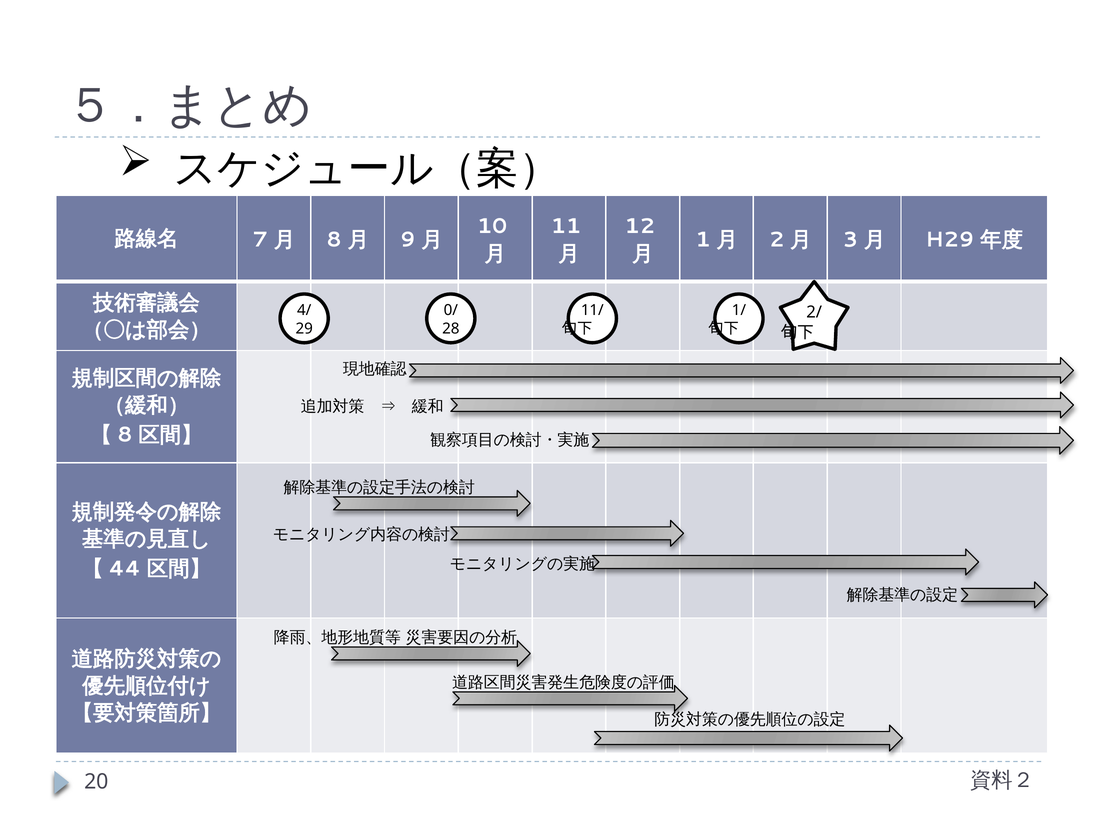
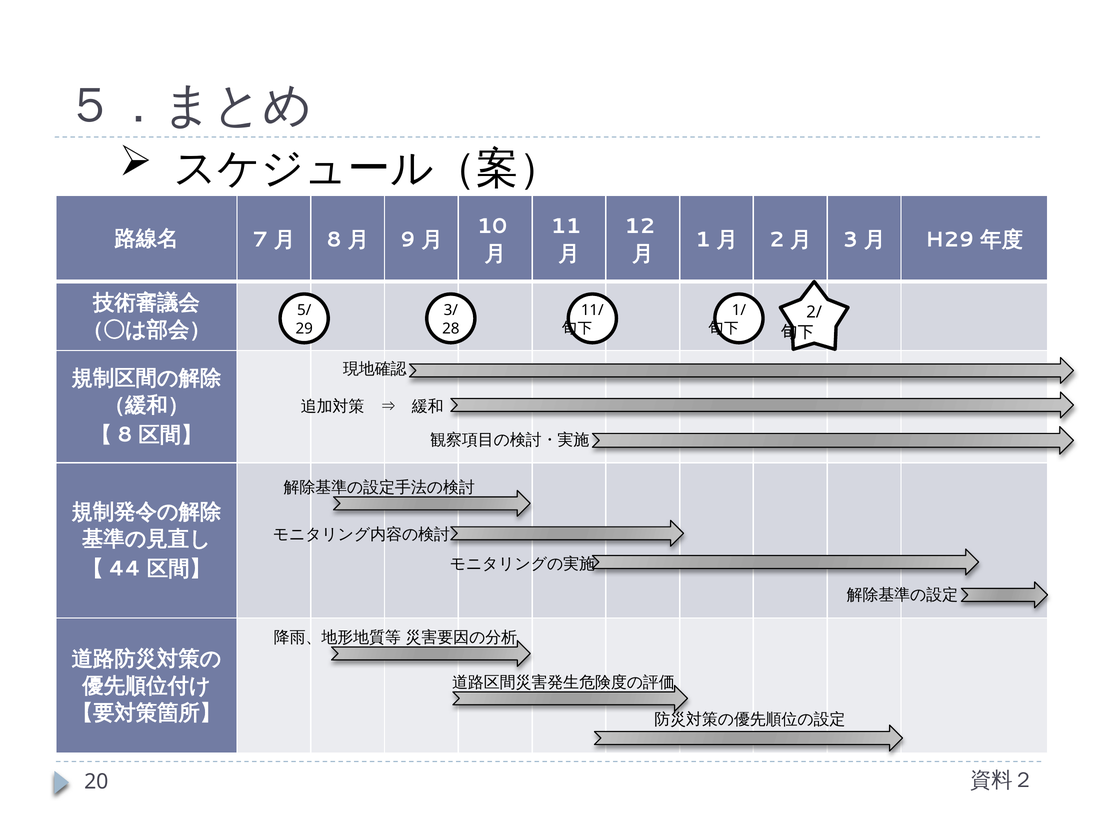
4/: 4/ -> 5/
0/: 0/ -> 3/
